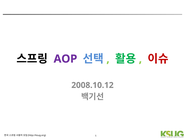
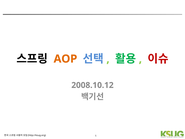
AOP colour: purple -> orange
